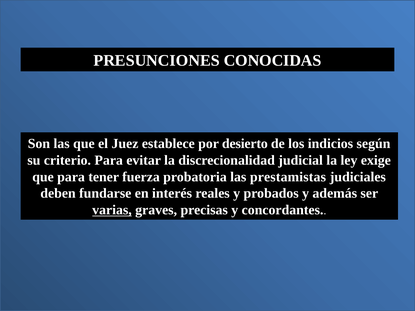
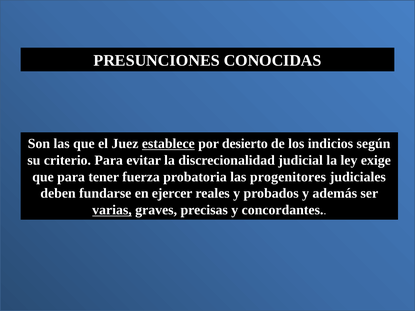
establece underline: none -> present
prestamistas: prestamistas -> progenitores
interés: interés -> ejercer
